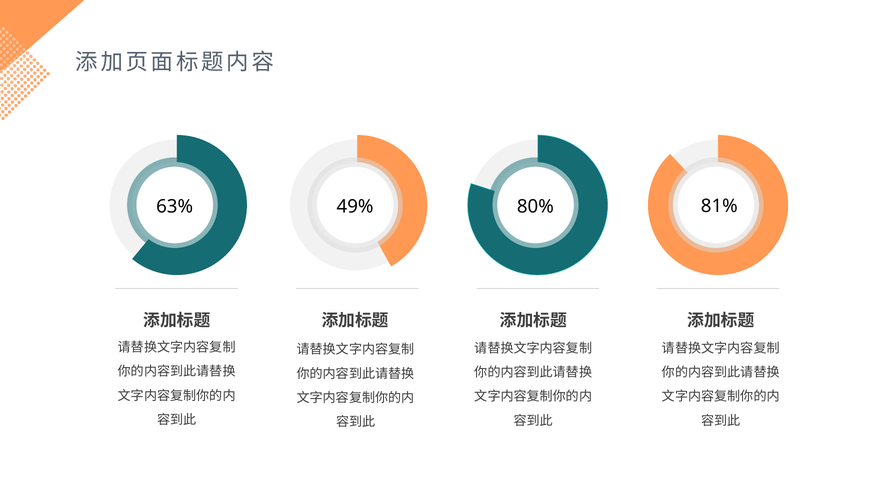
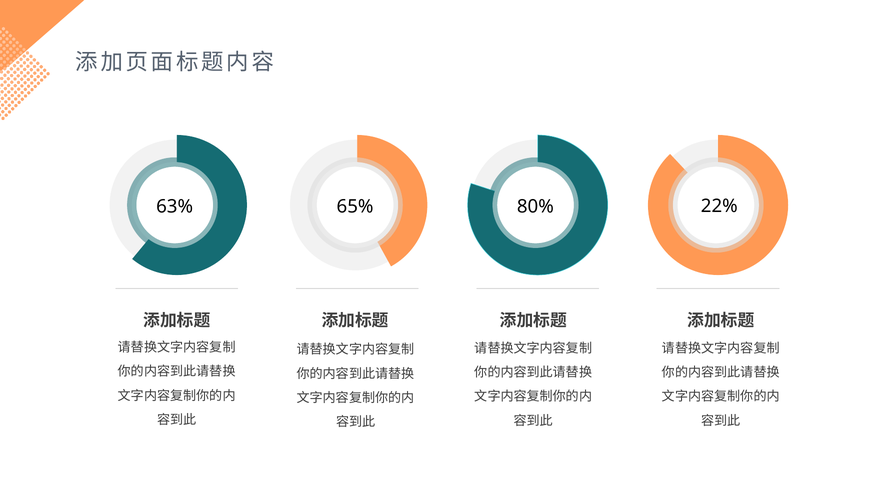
49%: 49% -> 65%
81%: 81% -> 22%
